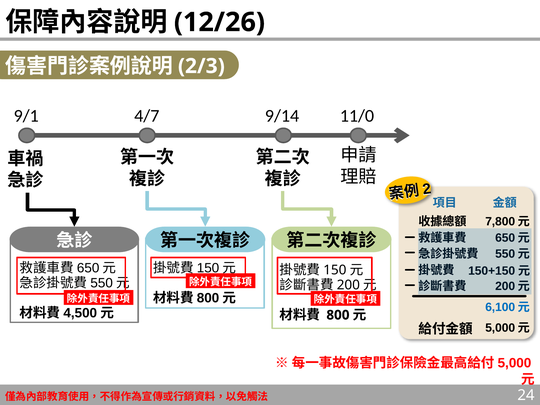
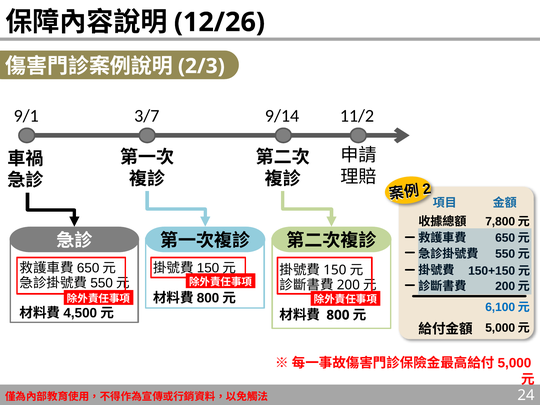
4/7: 4/7 -> 3/7
11/0: 11/0 -> 11/2
